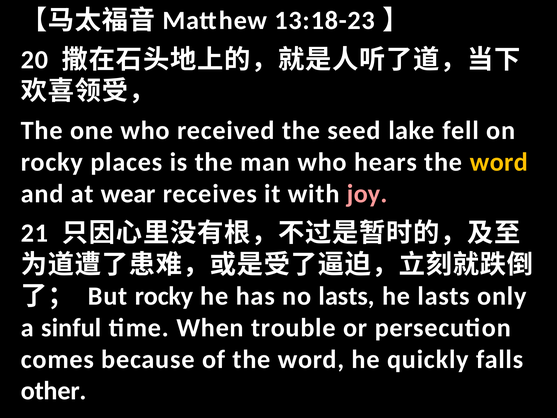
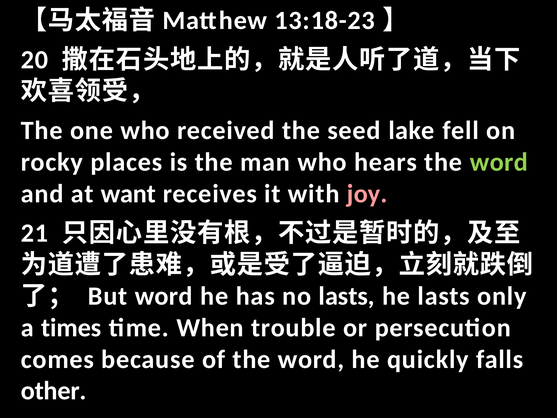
word at (499, 162) colour: yellow -> light green
wear: wear -> want
But rocky: rocky -> word
sinful: sinful -> times
